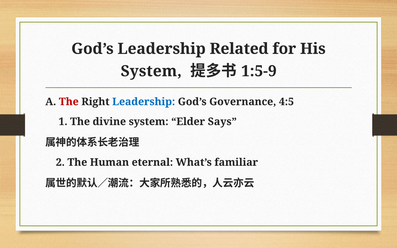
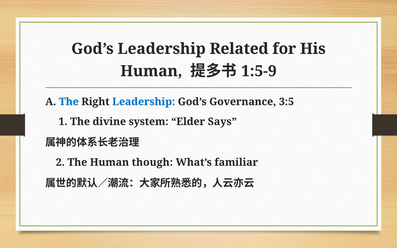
System at (151, 71): System -> Human
The at (69, 102) colour: red -> blue
4:5: 4:5 -> 3:5
eternal: eternal -> though
